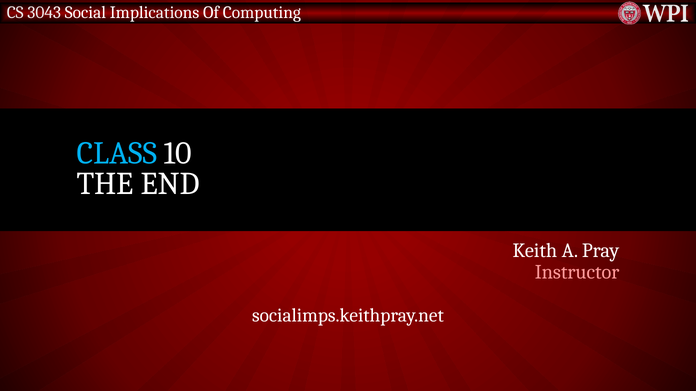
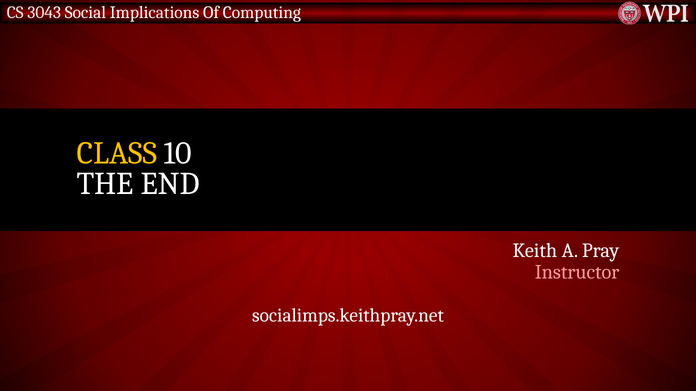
CLASS colour: light blue -> yellow
